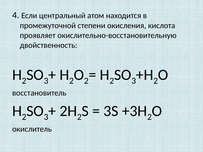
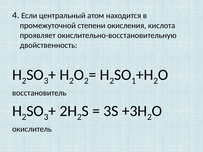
3 at (134, 81): 3 -> 1
